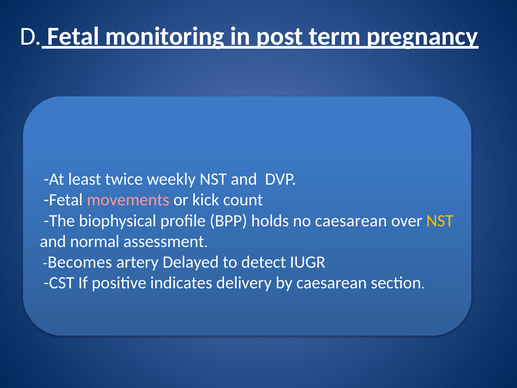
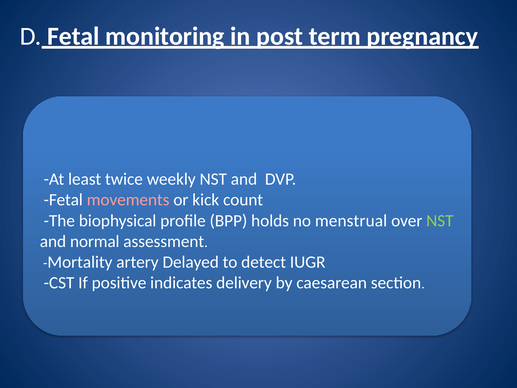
no caesarean: caesarean -> menstrual
NST at (440, 221) colour: yellow -> light green
Becomes: Becomes -> Mortality
